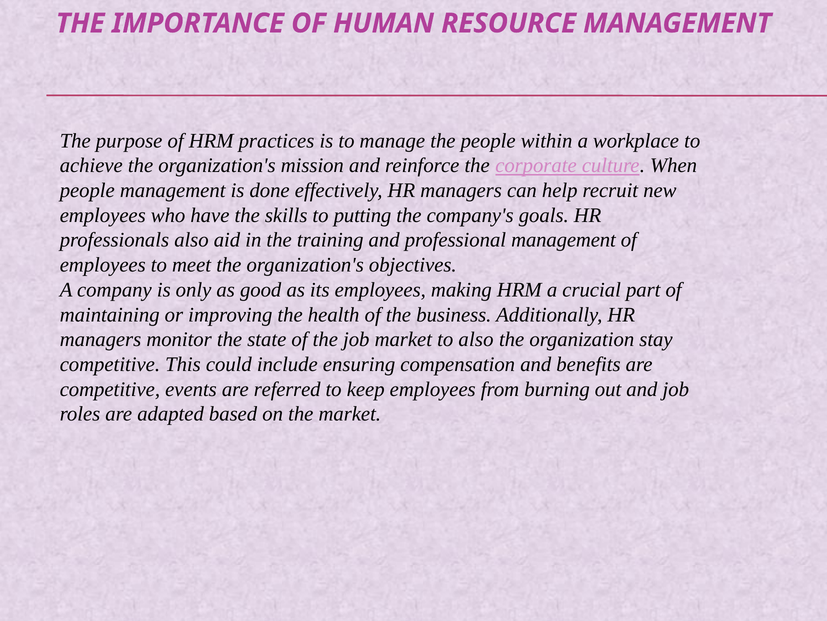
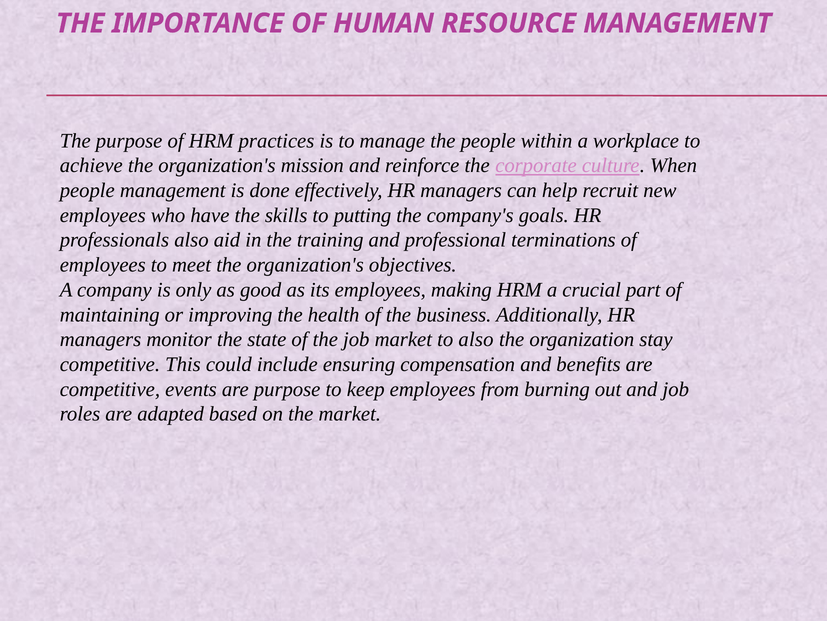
professional management: management -> terminations
are referred: referred -> purpose
